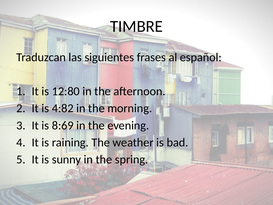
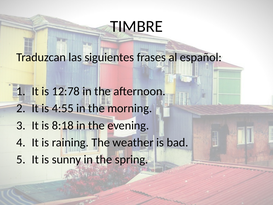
12:80: 12:80 -> 12:78
4:82: 4:82 -> 4:55
8:69: 8:69 -> 8:18
